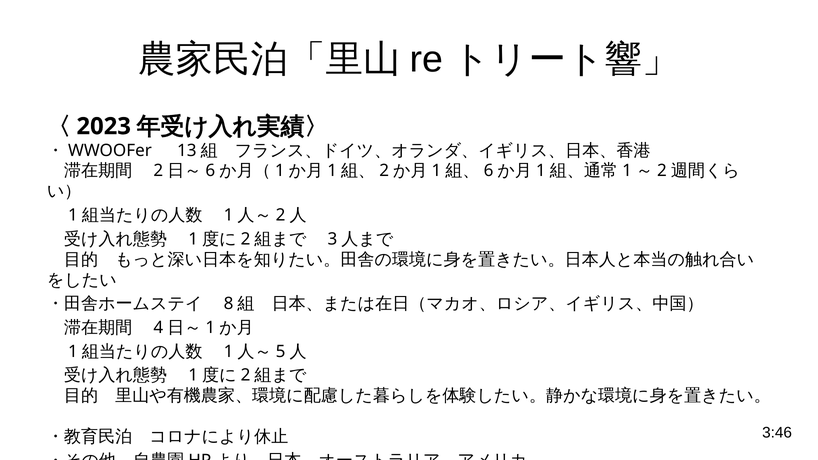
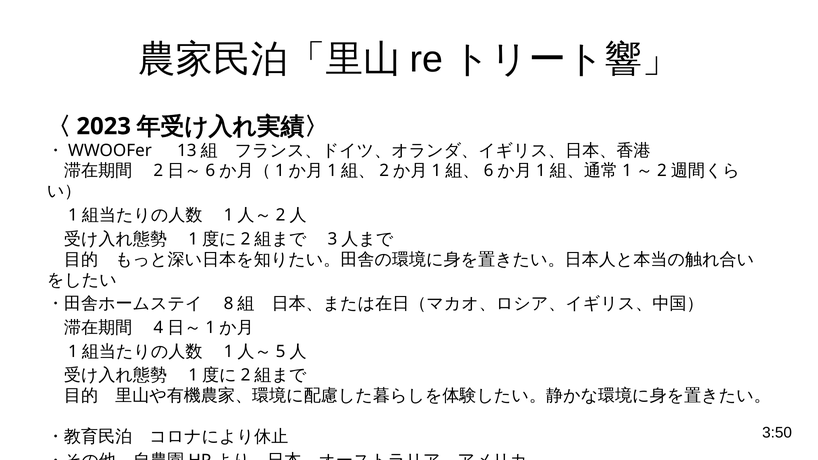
3:46: 3:46 -> 3:50
